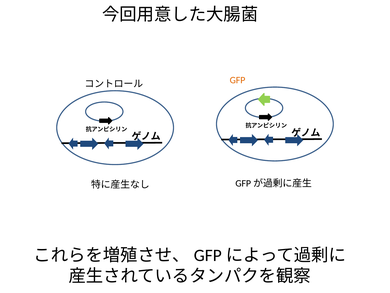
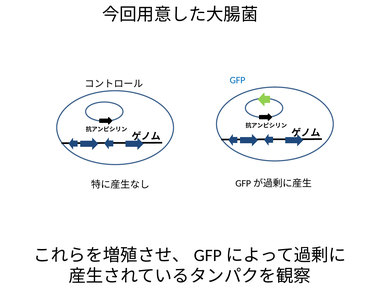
GFP colour: orange -> blue
